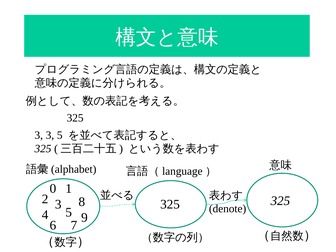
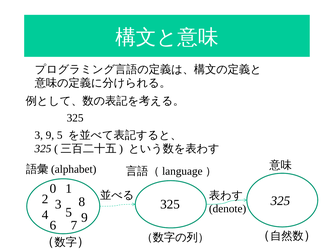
3 3: 3 -> 9
